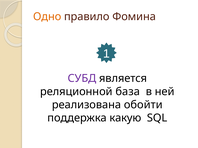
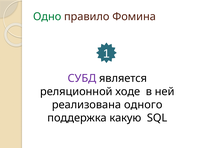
Одно colour: orange -> green
база: база -> ходе
обойти: обойти -> одного
